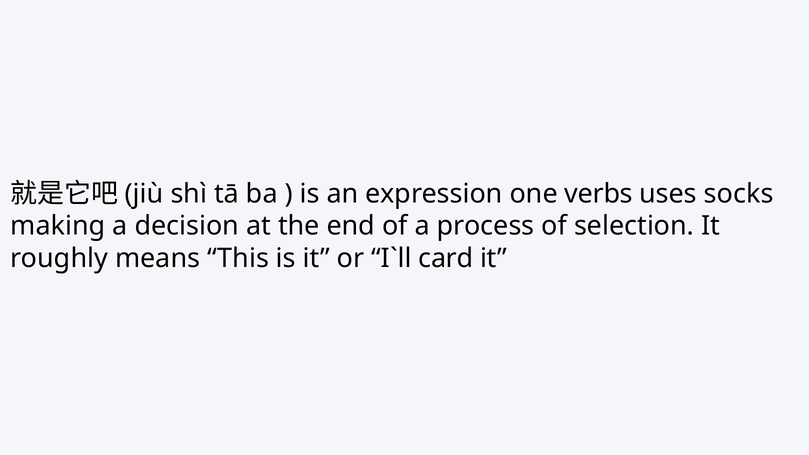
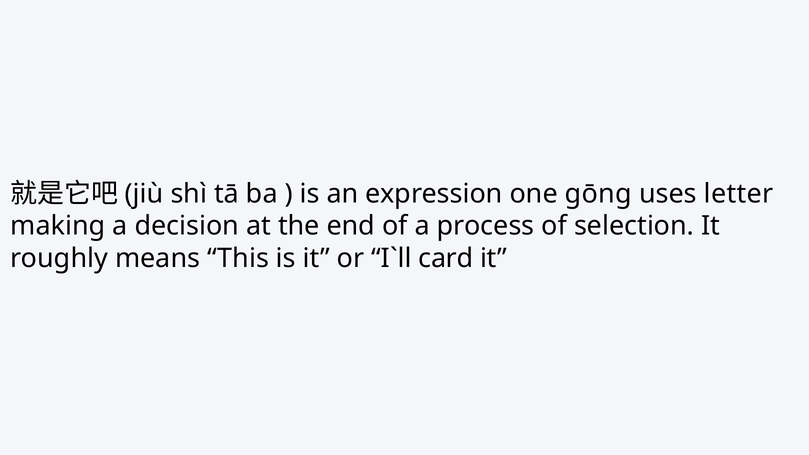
verbs: verbs -> gōng
socks: socks -> letter
